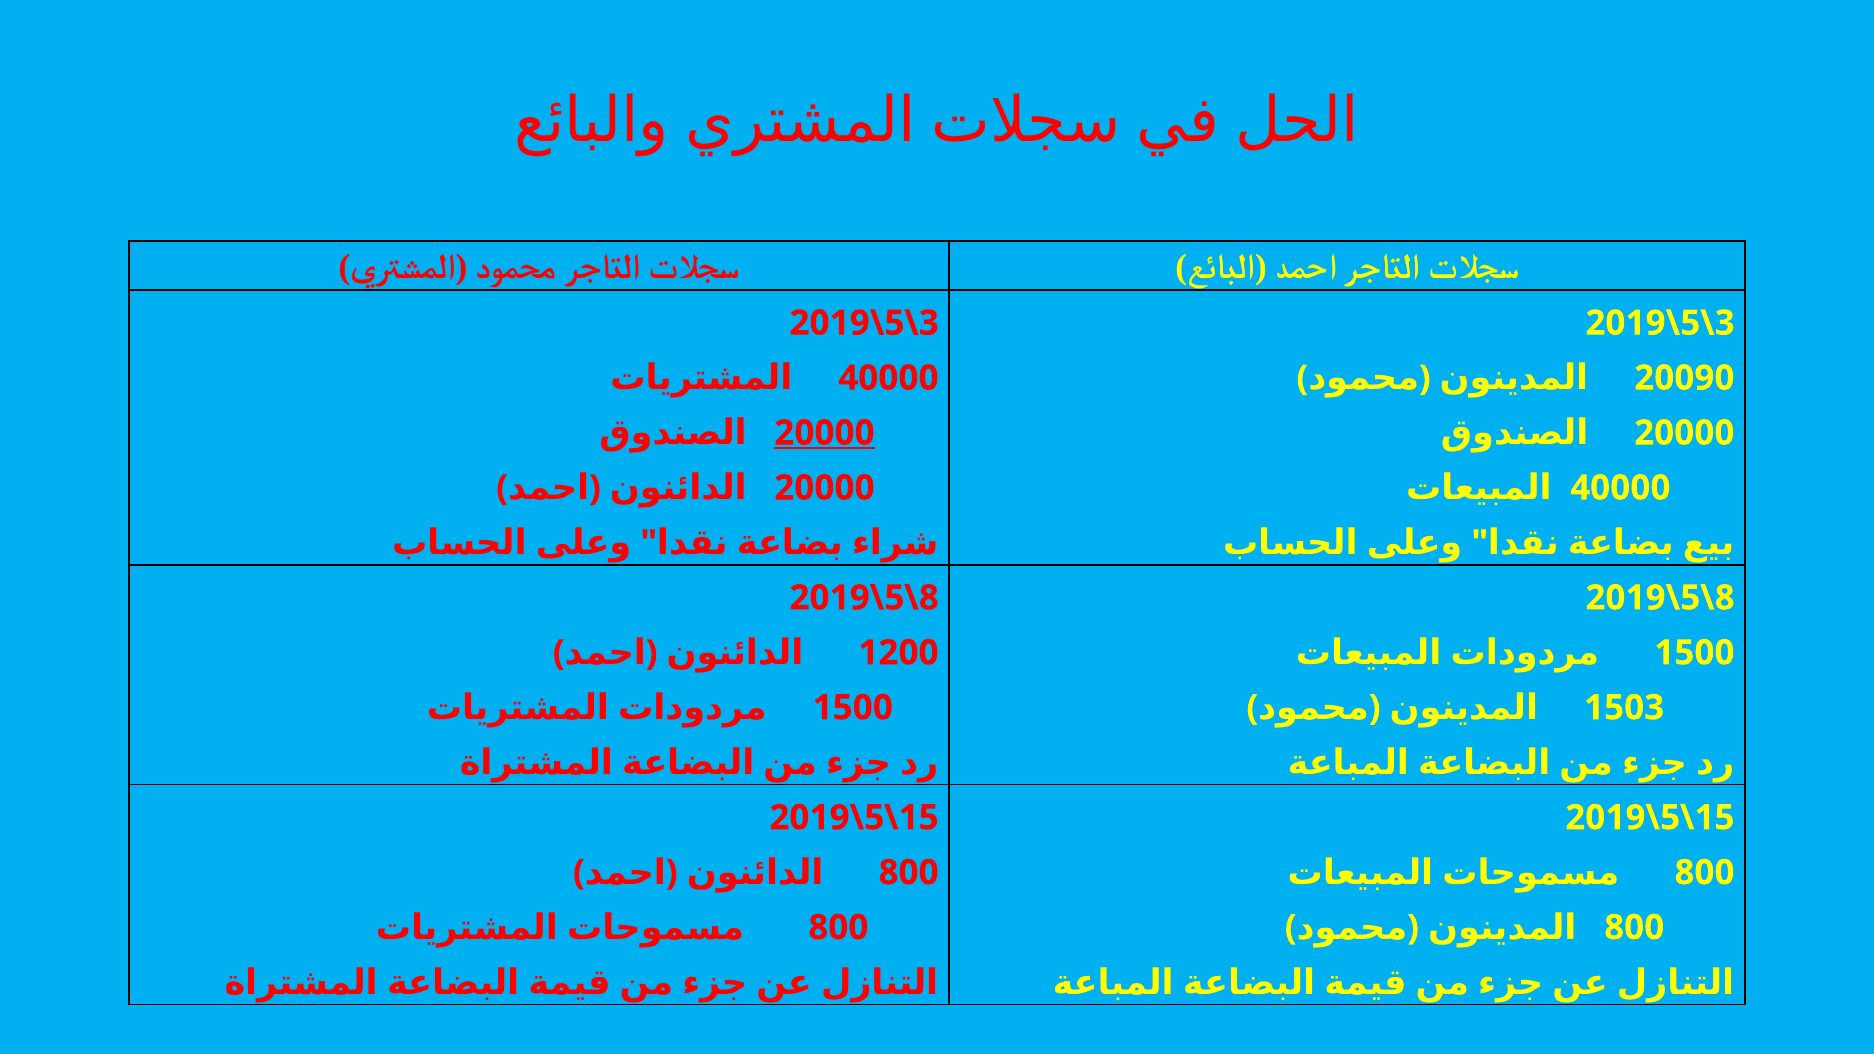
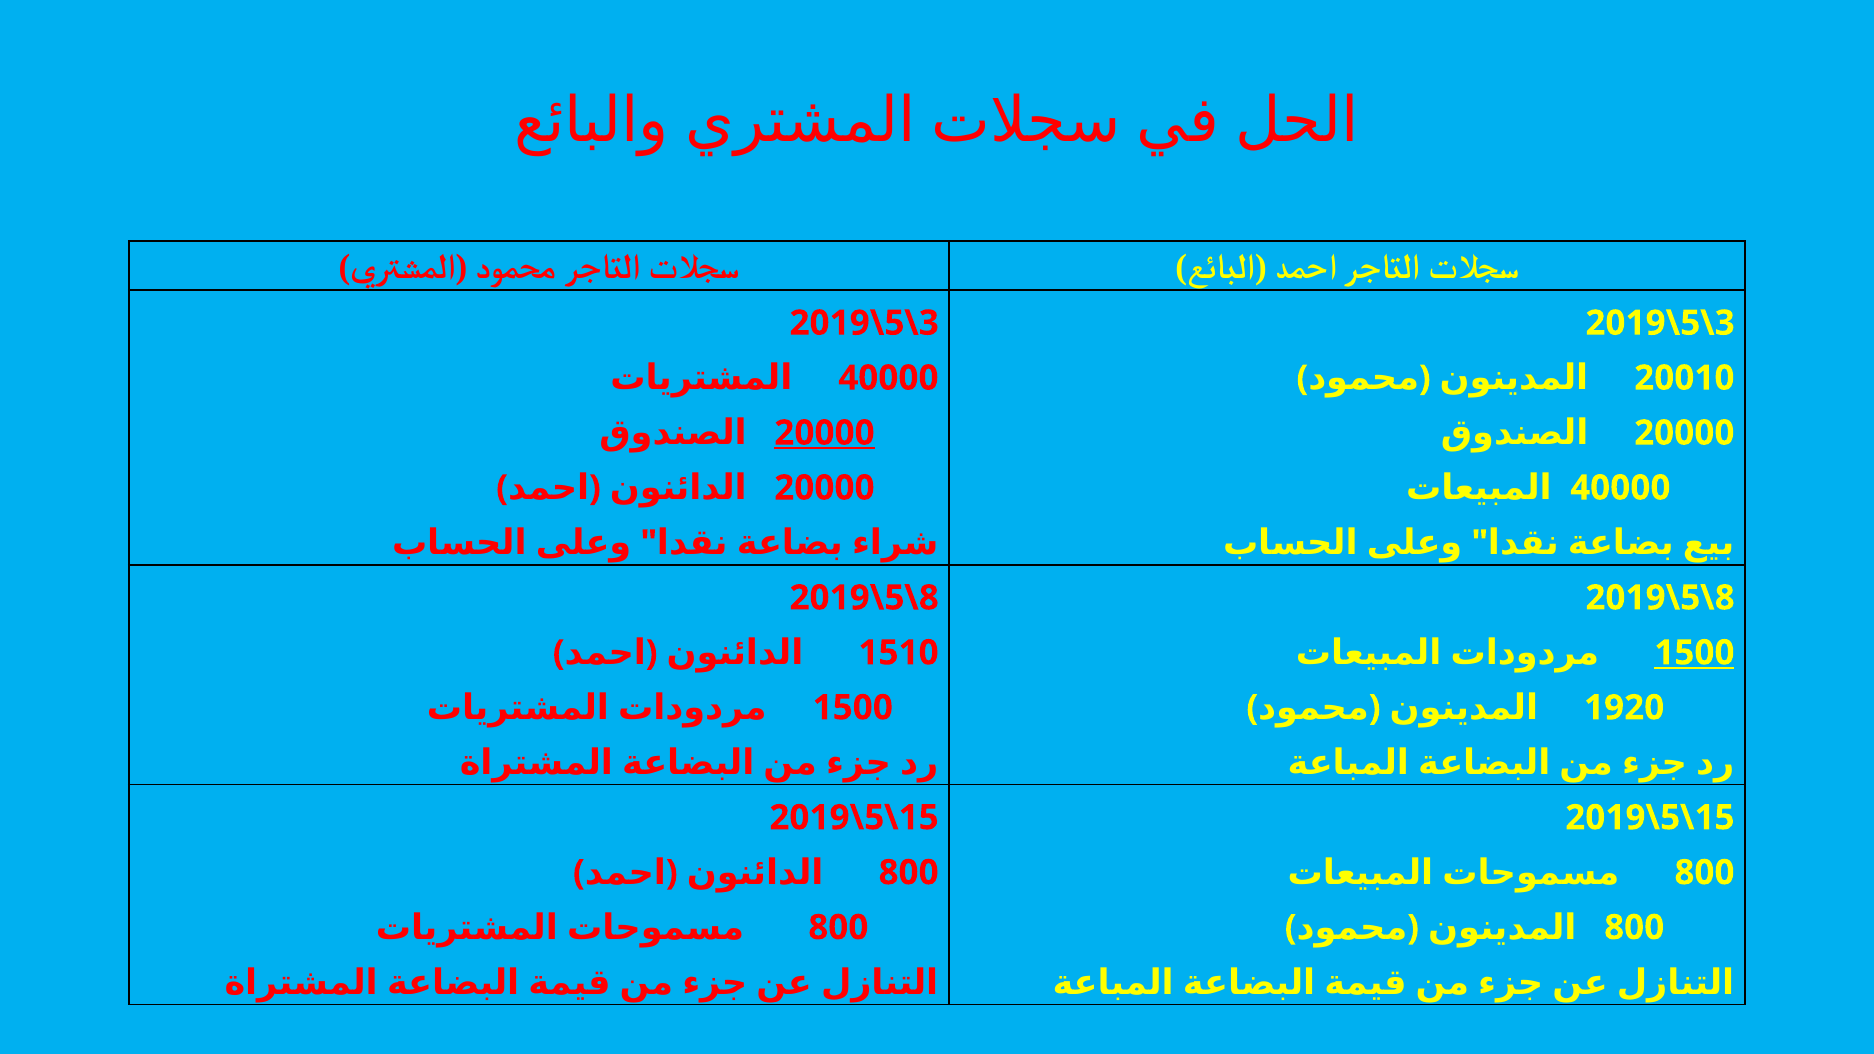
20090: 20090 -> 20010
1200: 1200 -> 1510
1500 at (1694, 653) underline: none -> present
1503: 1503 -> 1920
